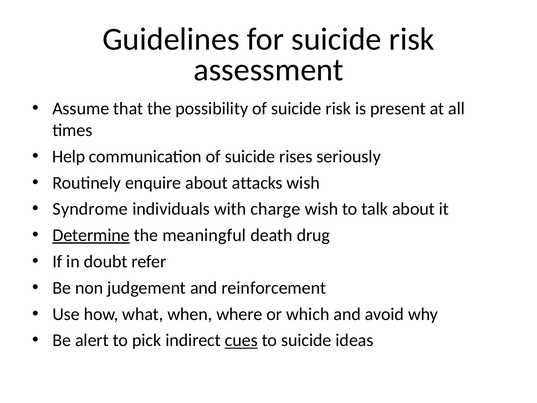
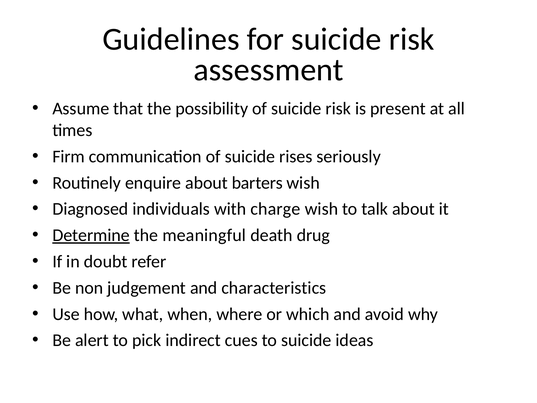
Help: Help -> Firm
attacks: attacks -> barters
Syndrome: Syndrome -> Diagnosed
reinforcement: reinforcement -> characteristics
cues underline: present -> none
